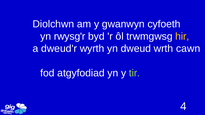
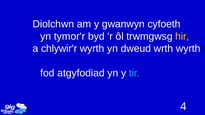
rwysg'r: rwysg'r -> tymor'r
dweud'r: dweud'r -> chlywir'r
wrth cawn: cawn -> wyrth
tir colour: light green -> light blue
